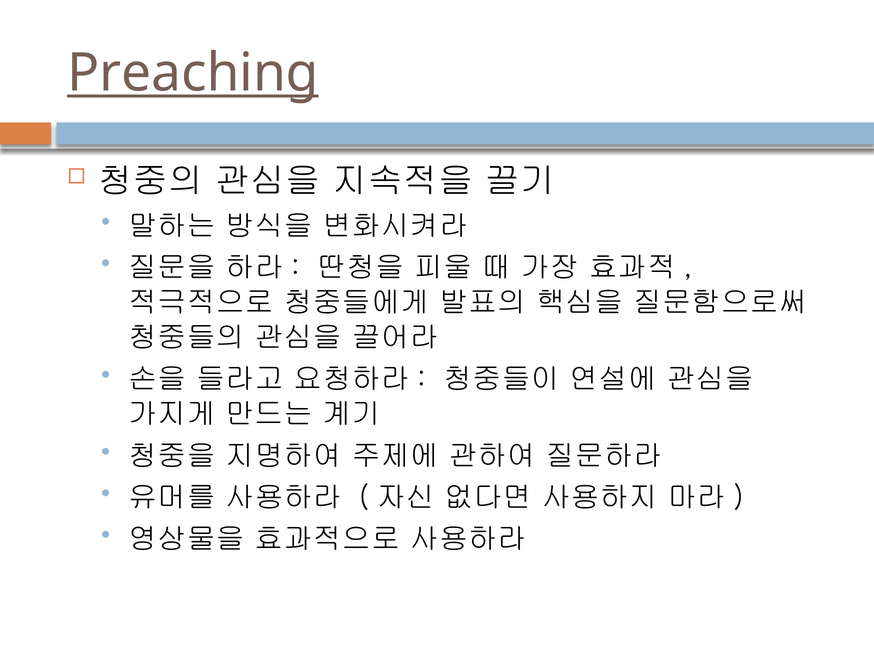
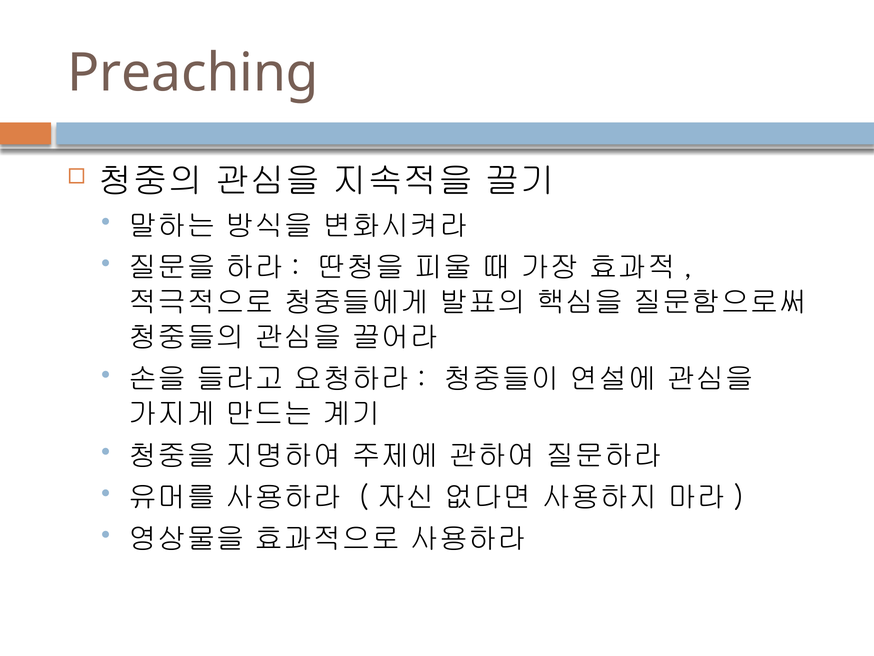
Preaching underline: present -> none
